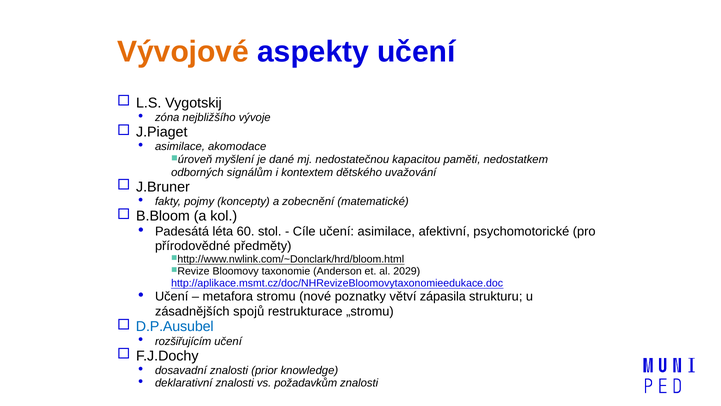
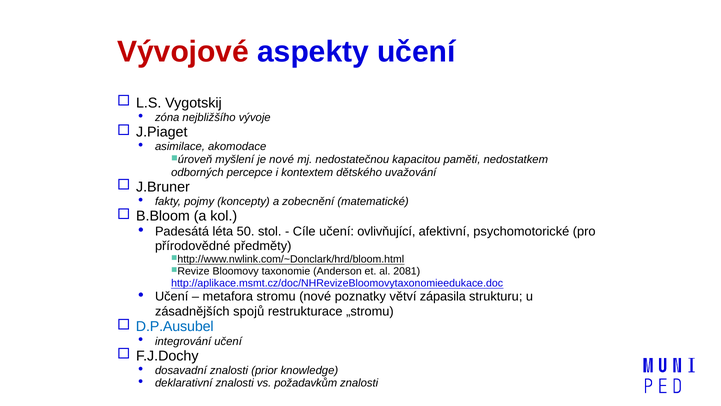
Vývojové colour: orange -> red
je dané: dané -> nové
signálům: signálům -> percepce
60: 60 -> 50
učení asimilace: asimilace -> ovlivňující
2029: 2029 -> 2081
rozšiřujícím: rozšiřujícím -> integrování
